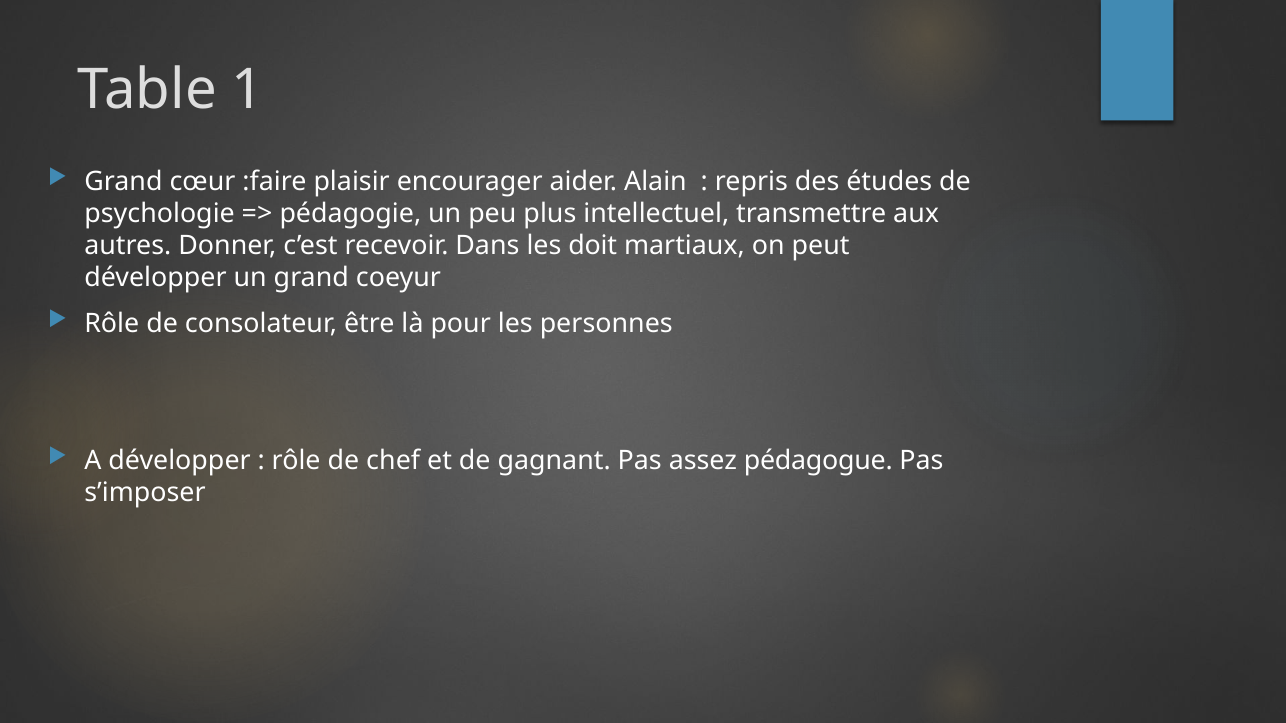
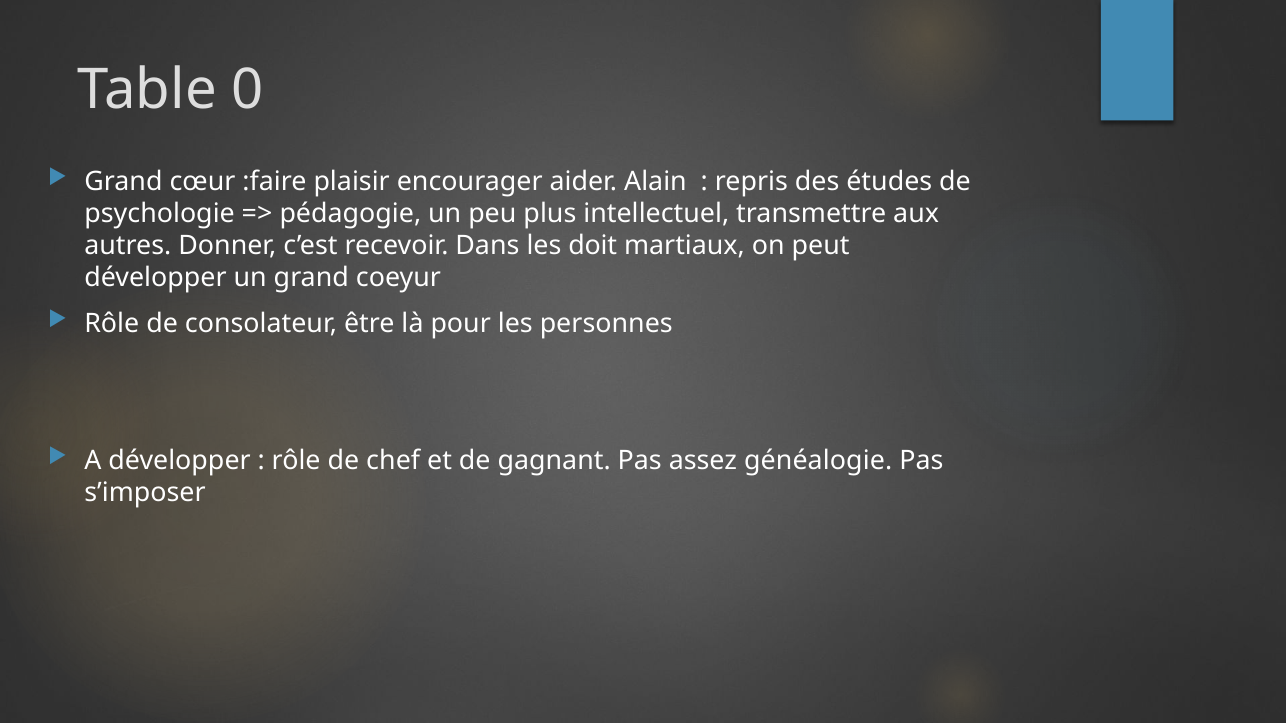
1: 1 -> 0
pédagogue: pédagogue -> généalogie
